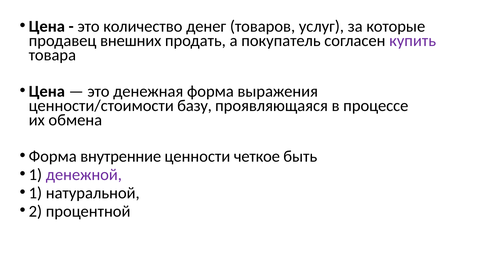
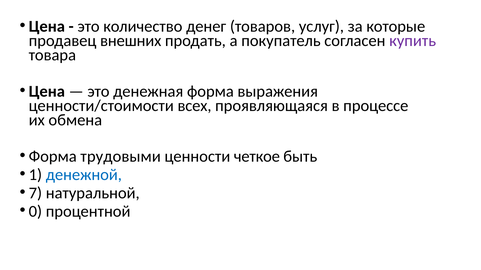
базу: базу -> всех
внутренние: внутренние -> трудовыми
денежной colour: purple -> blue
1 at (35, 193): 1 -> 7
2: 2 -> 0
